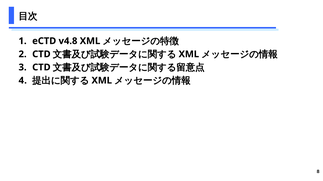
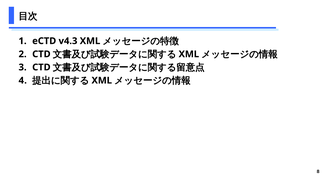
v4.8: v4.8 -> v4.3
